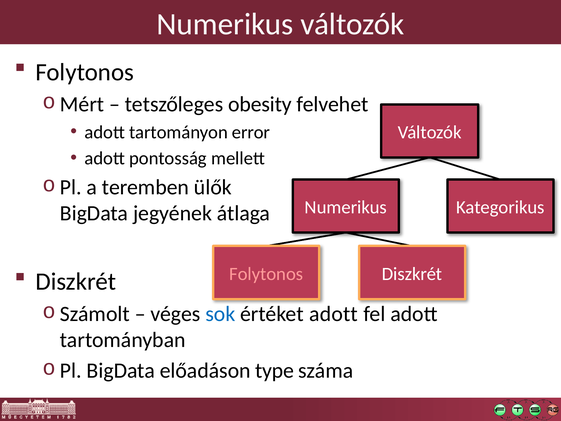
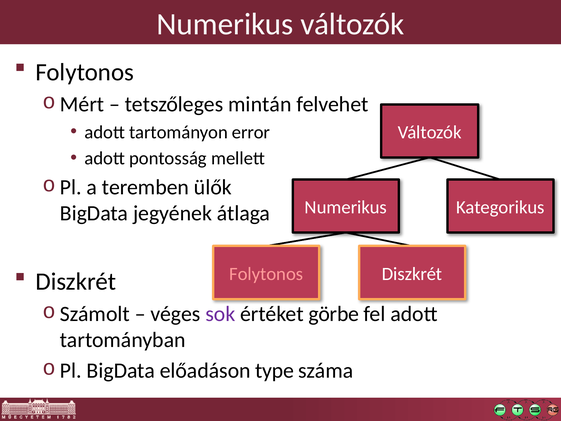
obesity: obesity -> mintán
sok colour: blue -> purple
értéket adott: adott -> görbe
